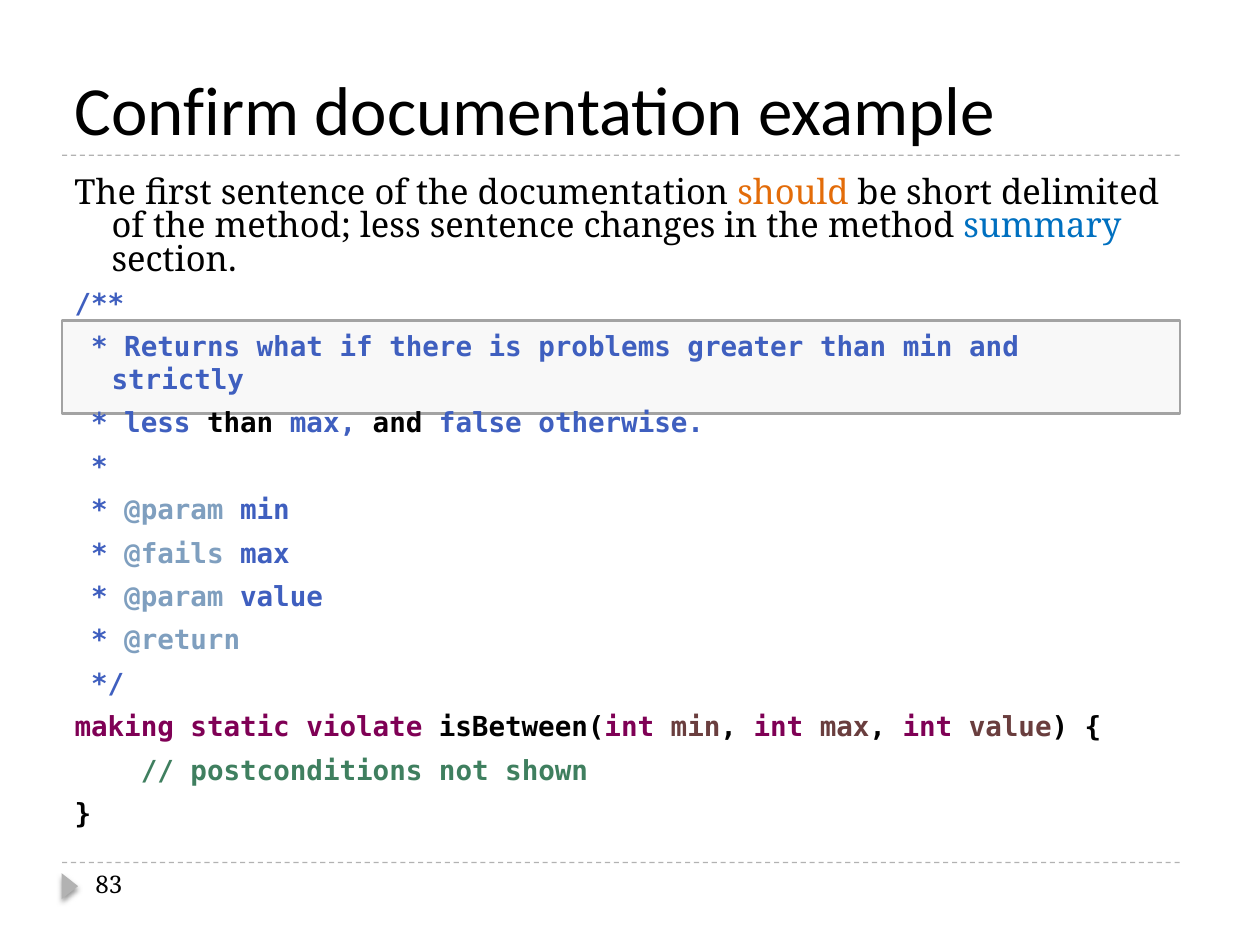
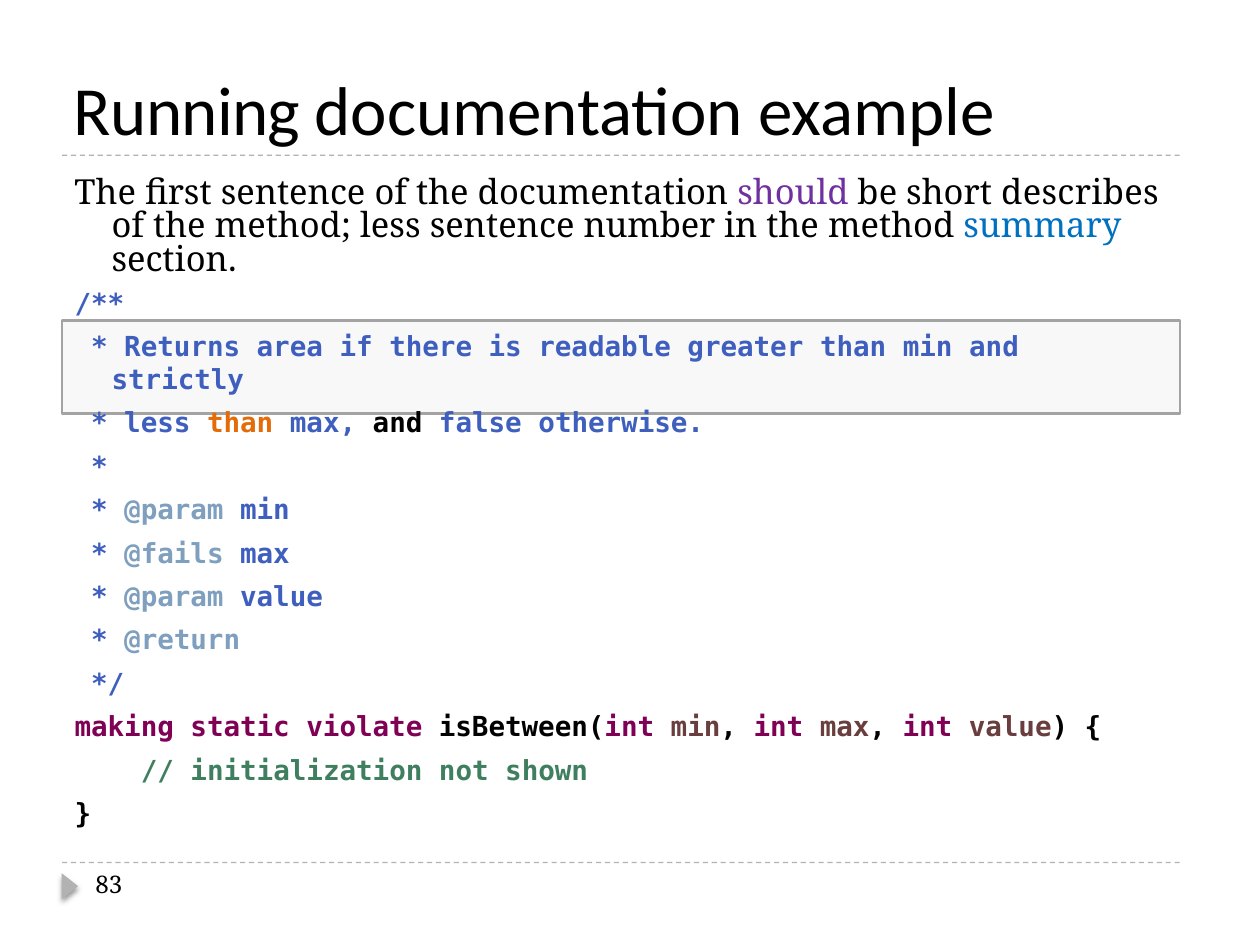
Confirm: Confirm -> Running
should colour: orange -> purple
delimited: delimited -> describes
changes: changes -> number
what: what -> area
problems: problems -> readable
than at (240, 424) colour: black -> orange
postconditions: postconditions -> initialization
